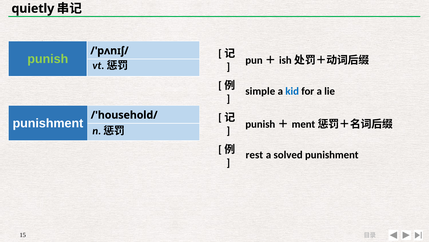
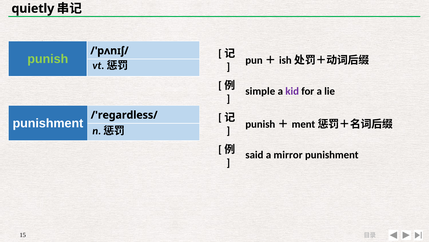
kid colour: blue -> purple
/'household/: /'household/ -> /'regardless/
rest: rest -> said
solved: solved -> mirror
